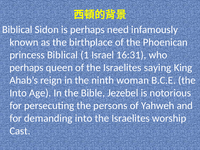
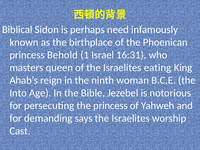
princess Biblical: Biblical -> Behold
perhaps at (26, 68): perhaps -> masters
saying: saying -> eating
the persons: persons -> princess
demanding into: into -> says
